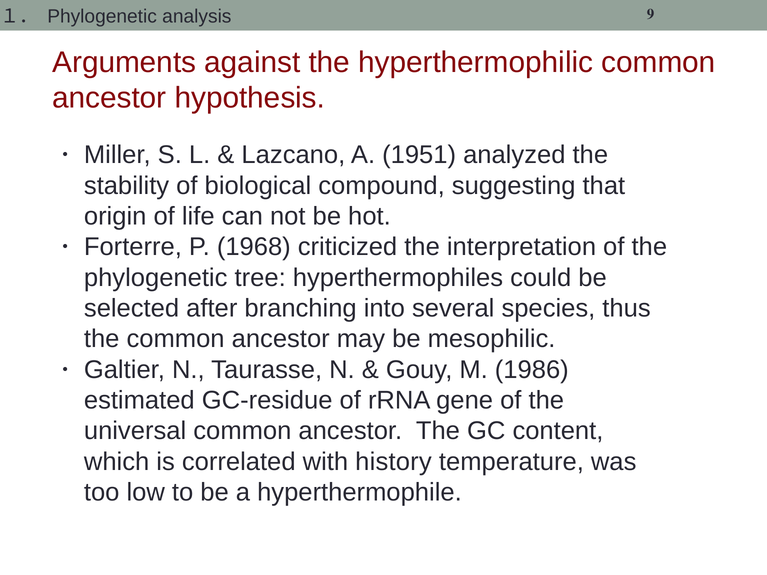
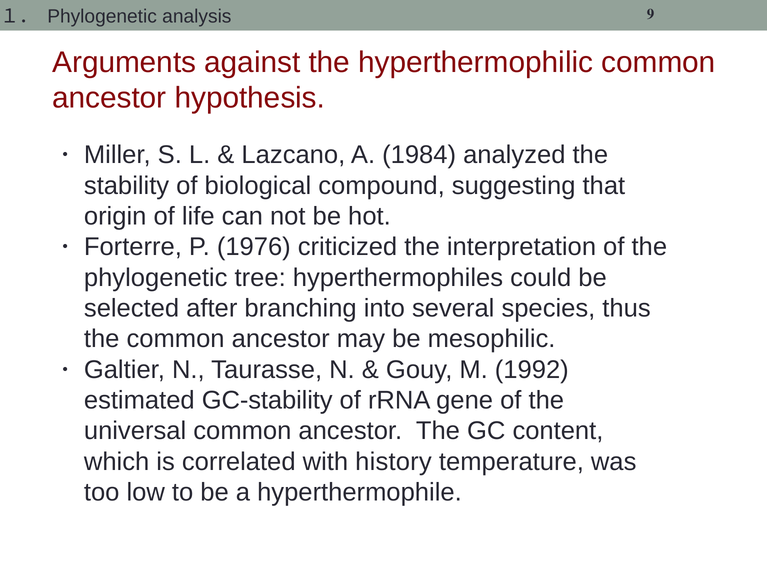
1951: 1951 -> 1984
1968: 1968 -> 1976
1986: 1986 -> 1992
GC-residue: GC-residue -> GC-stability
